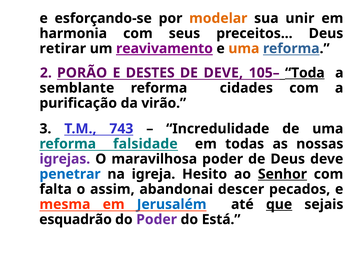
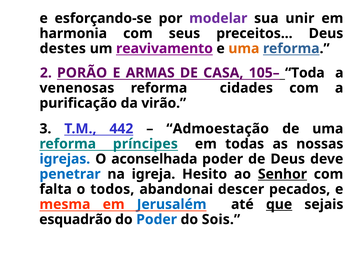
modelar colour: orange -> purple
retirar: retirar -> destes
reavivamento underline: present -> none
DESTES: DESTES -> ARMAS
DE DEVE: DEVE -> CASA
Toda underline: present -> none
semblante: semblante -> venenosas
743: 743 -> 442
Incredulidade: Incredulidade -> Admoestação
falsidade: falsidade -> príncipes
igrejas colour: purple -> blue
maravilhosa: maravilhosa -> aconselhada
assim: assim -> todos
Poder at (157, 219) colour: purple -> blue
Está: Está -> Sois
